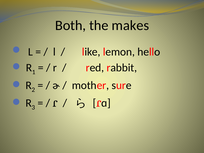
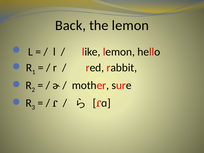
Both: Both -> Back
the makes: makes -> lemon
